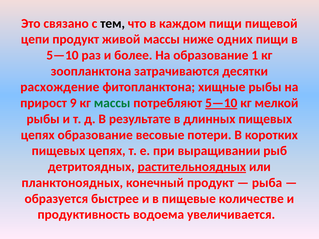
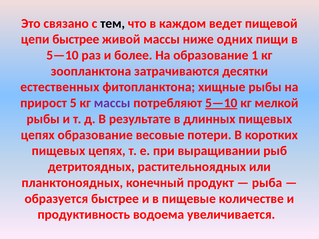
каждом пищи: пищи -> ведет
цепи продукт: продукт -> быстрее
расхождение: расхождение -> естественных
9: 9 -> 5
массы at (112, 103) colour: green -> purple
растительноядных underline: present -> none
